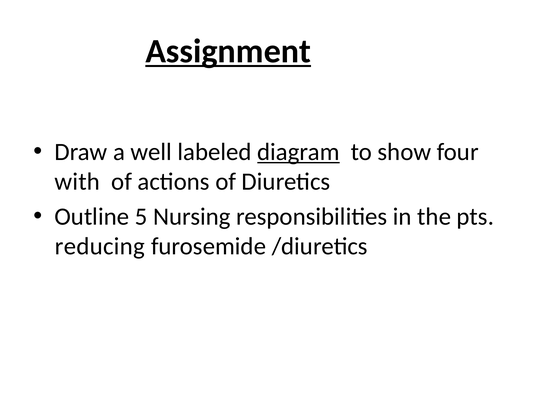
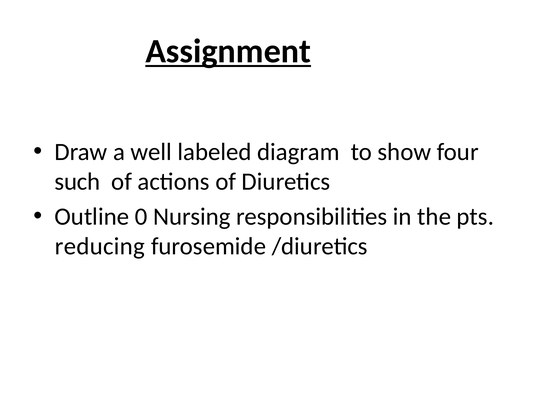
diagram underline: present -> none
with: with -> such
5: 5 -> 0
